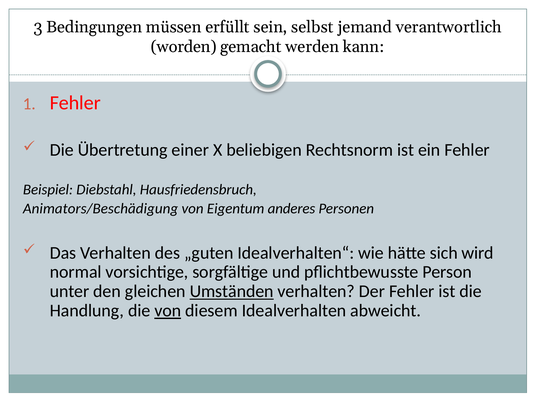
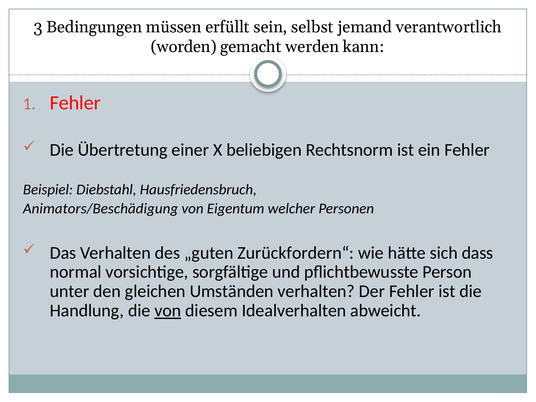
anderes: anderes -> welcher
Idealverhalten“: Idealverhalten“ -> Zurückfordern“
wird: wird -> dass
Umständen underline: present -> none
